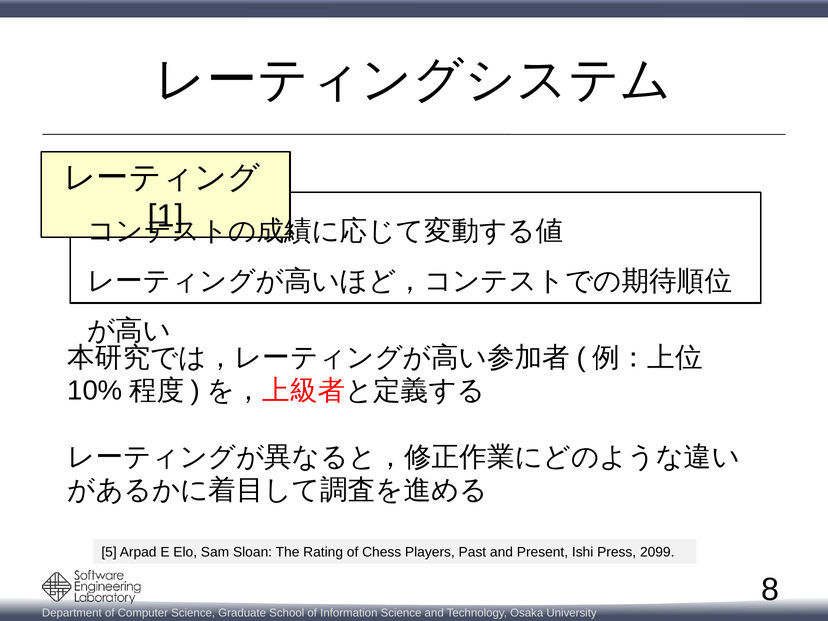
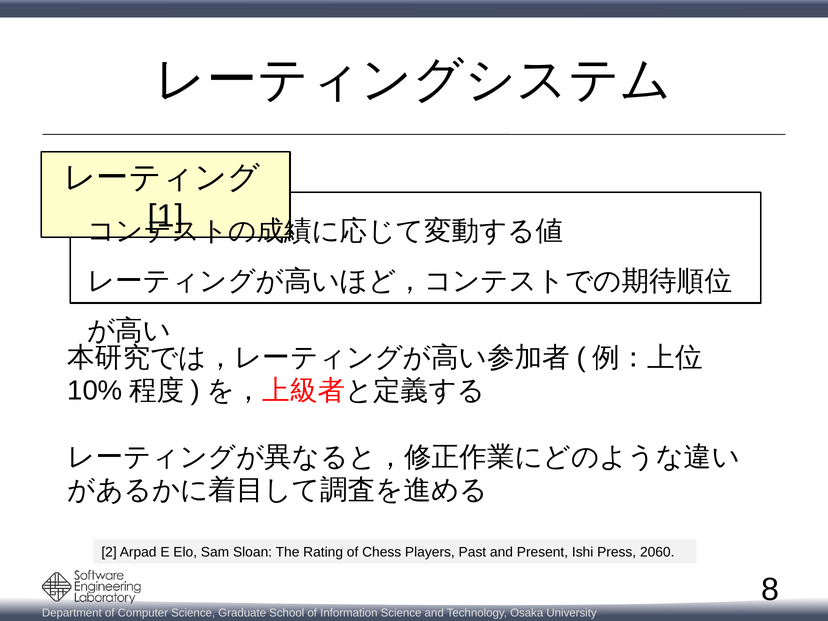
5: 5 -> 2
2099: 2099 -> 2060
